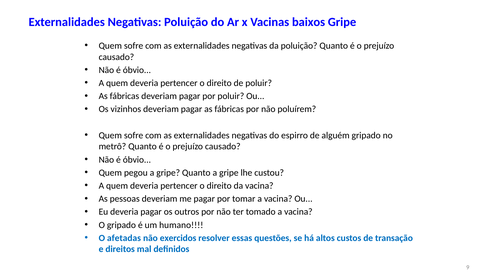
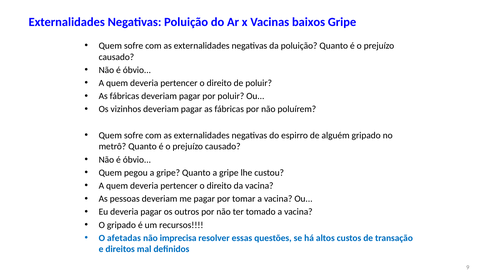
humano: humano -> recursos
exercidos: exercidos -> imprecisa
